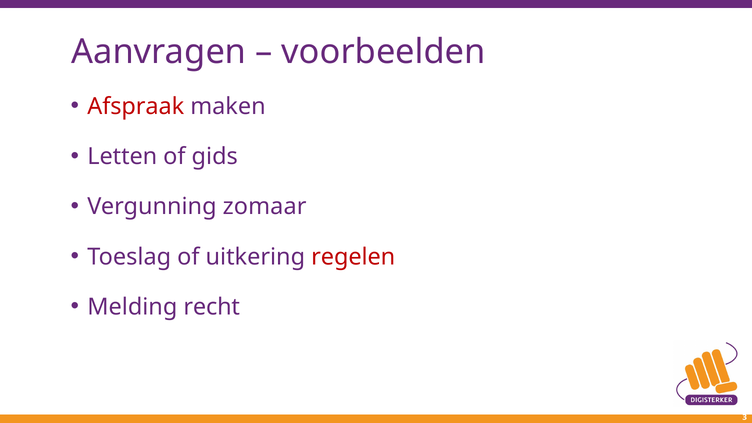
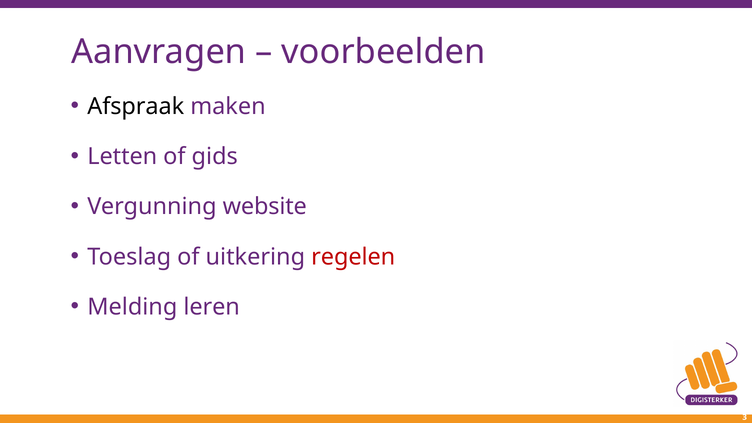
Afspraak colour: red -> black
zomaar: zomaar -> website
recht: recht -> leren
